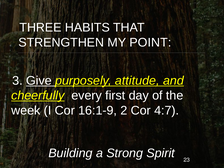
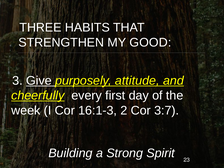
POINT: POINT -> GOOD
16:1-9: 16:1-9 -> 16:1-3
4:7: 4:7 -> 3:7
